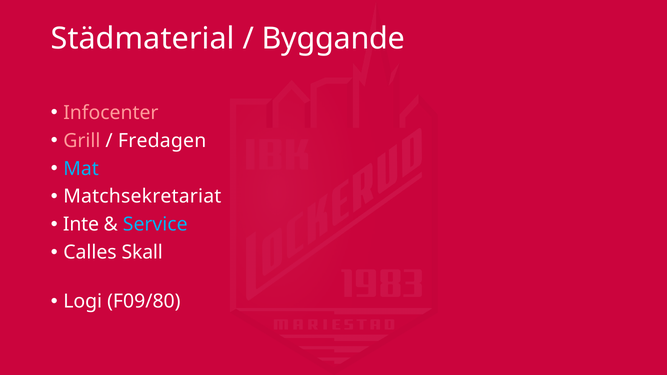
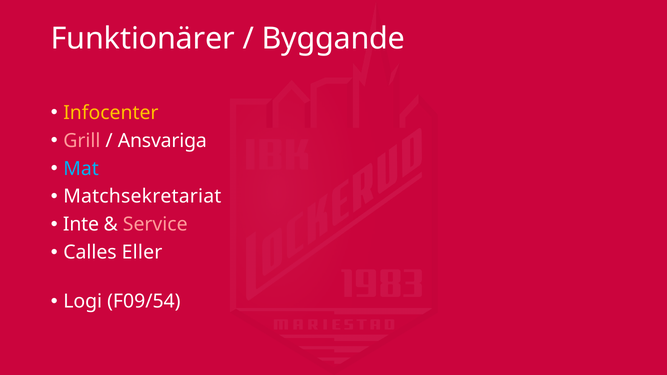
Städmaterial: Städmaterial -> Funktionärer
Infocenter colour: pink -> yellow
Fredagen: Fredagen -> Ansvariga
Service colour: light blue -> pink
Skall: Skall -> Eller
F09/80: F09/80 -> F09/54
